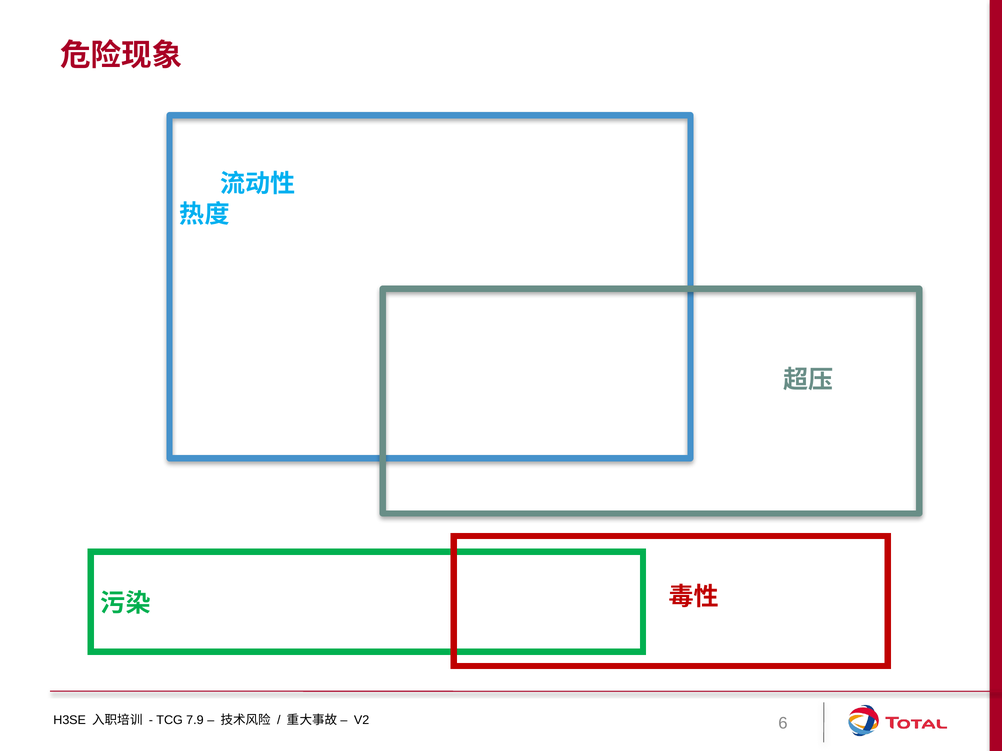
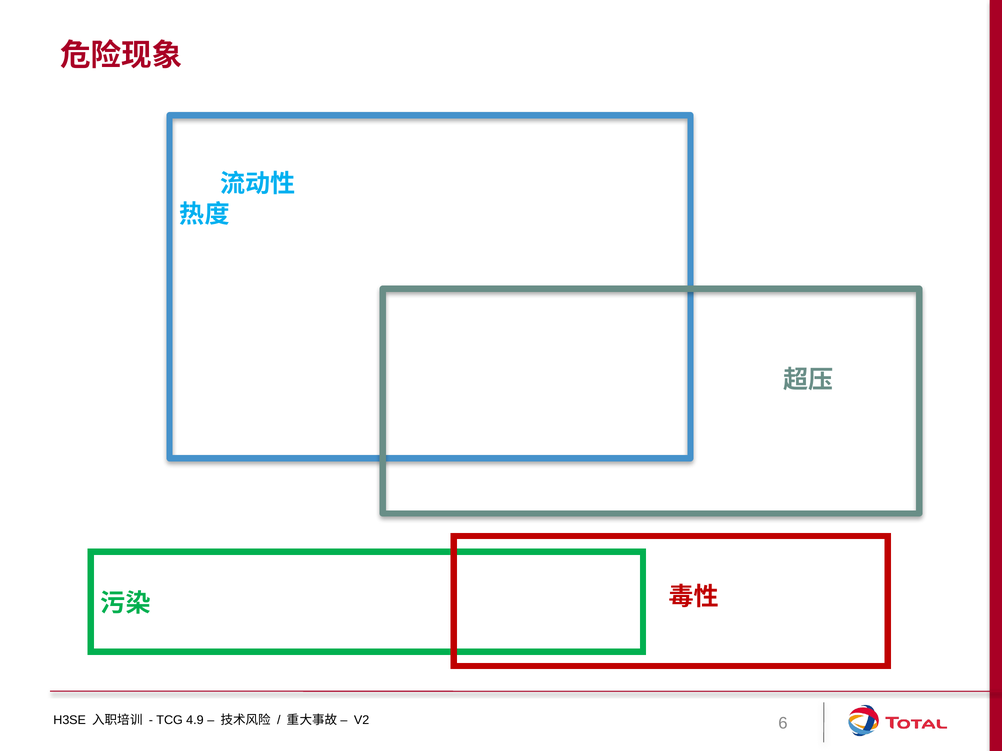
7.9: 7.9 -> 4.9
